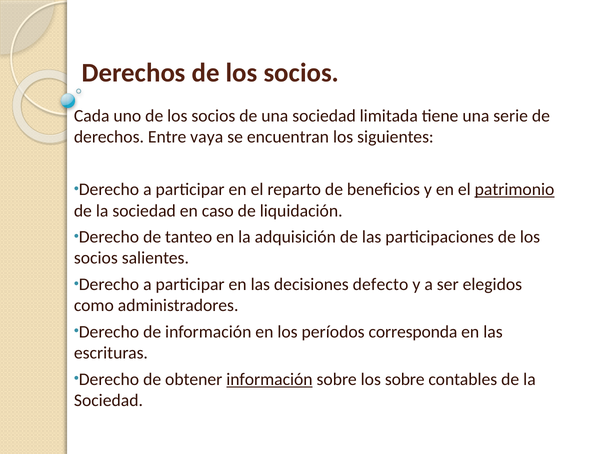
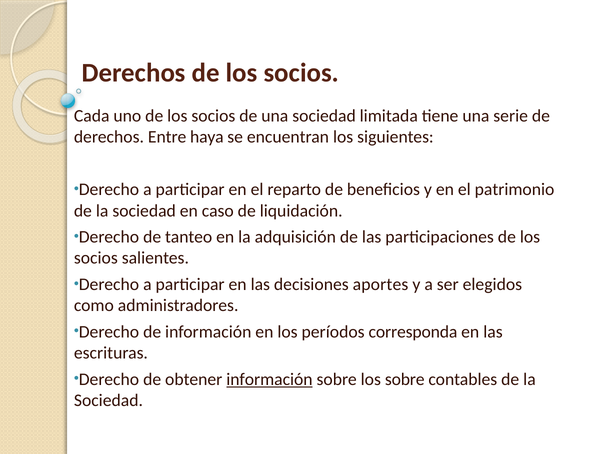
vaya: vaya -> haya
patrimonio underline: present -> none
defecto: defecto -> aportes
